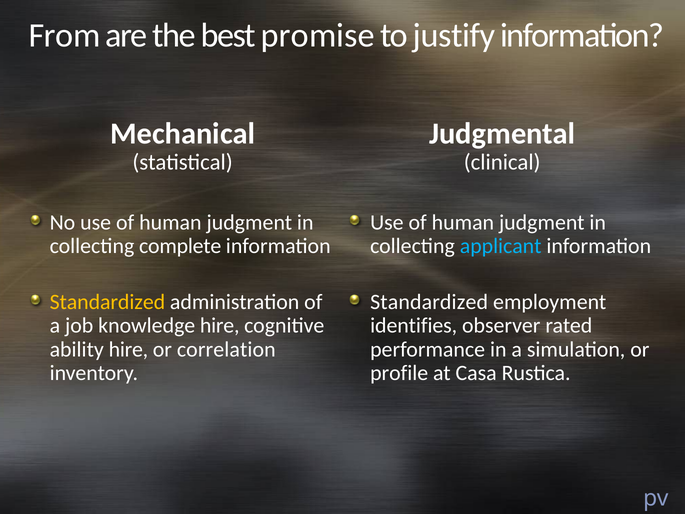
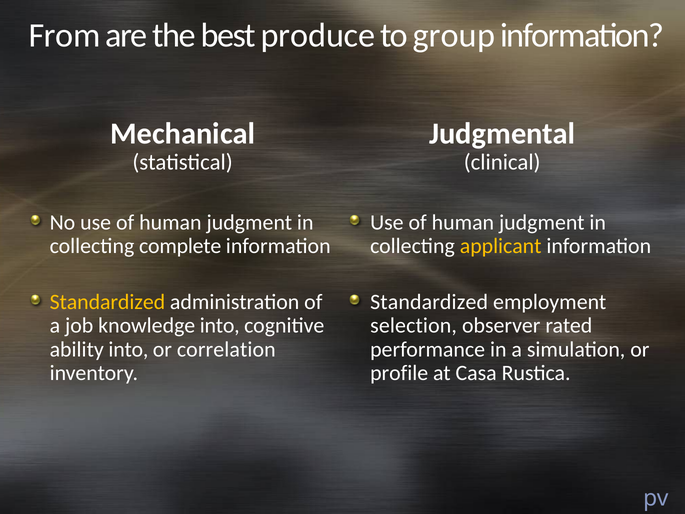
promise: promise -> produce
justify: justify -> group
applicant colour: light blue -> yellow
knowledge hire: hire -> into
identifies: identifies -> selection
ability hire: hire -> into
